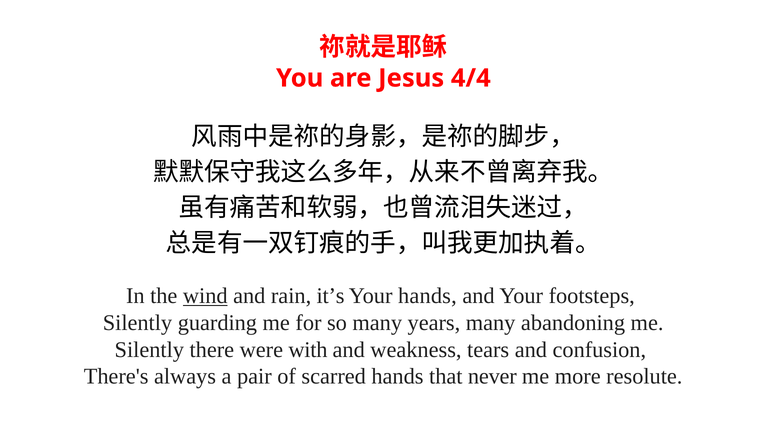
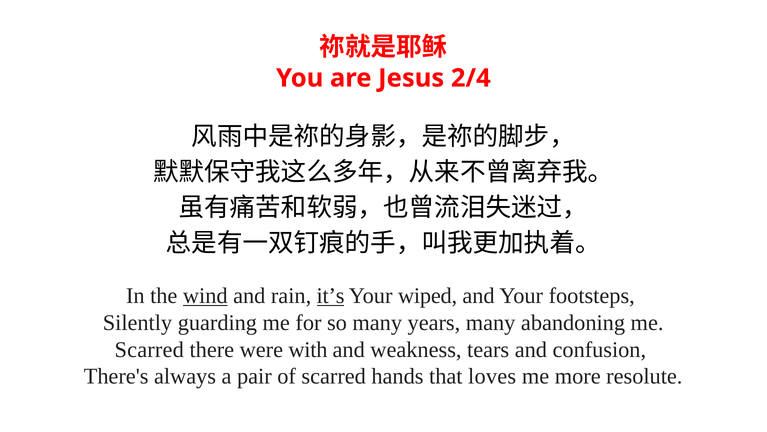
4/4: 4/4 -> 2/4
it’s underline: none -> present
Your hands: hands -> wiped
Silently at (149, 349): Silently -> Scarred
never: never -> loves
